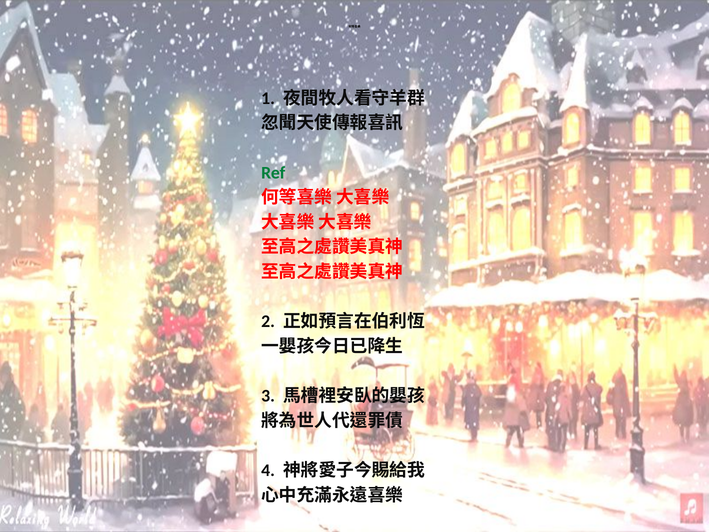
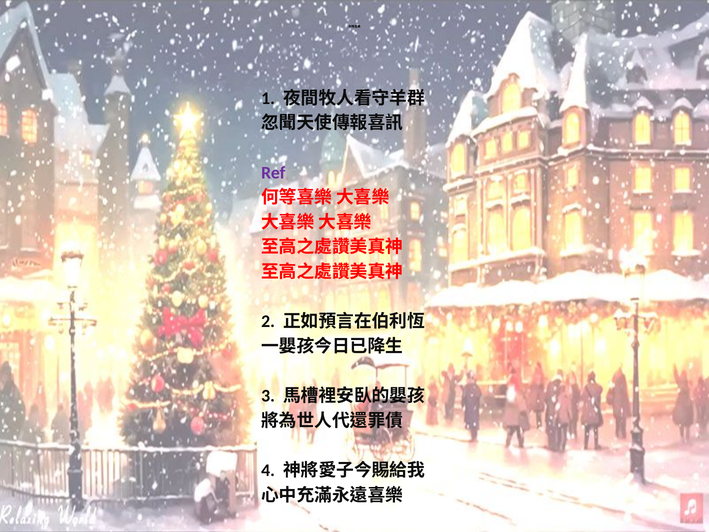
Ref colour: green -> purple
